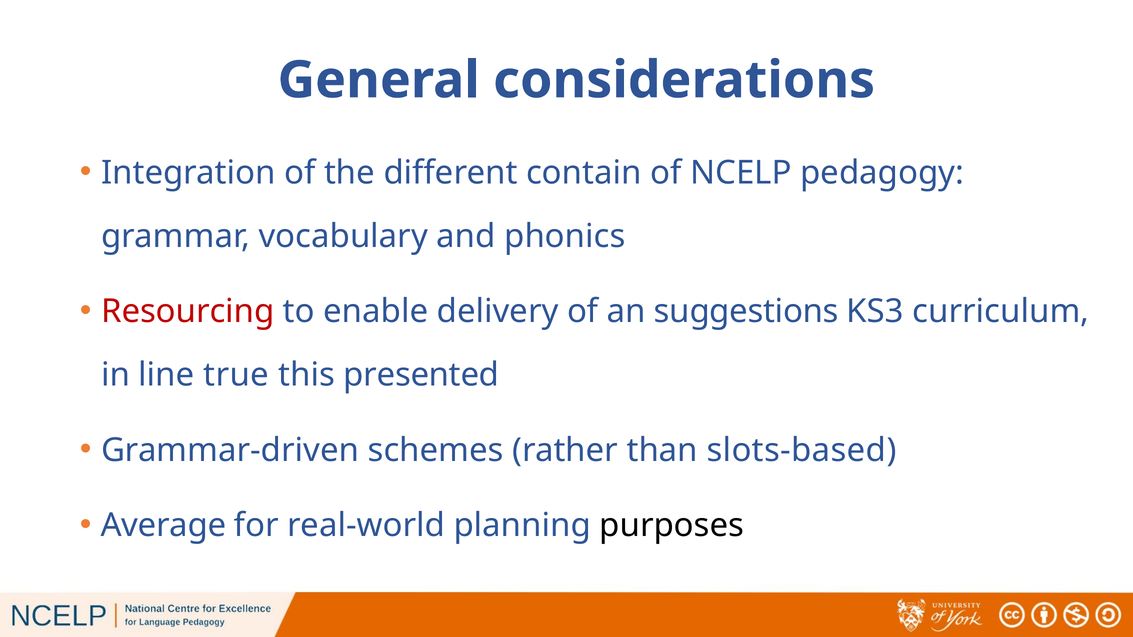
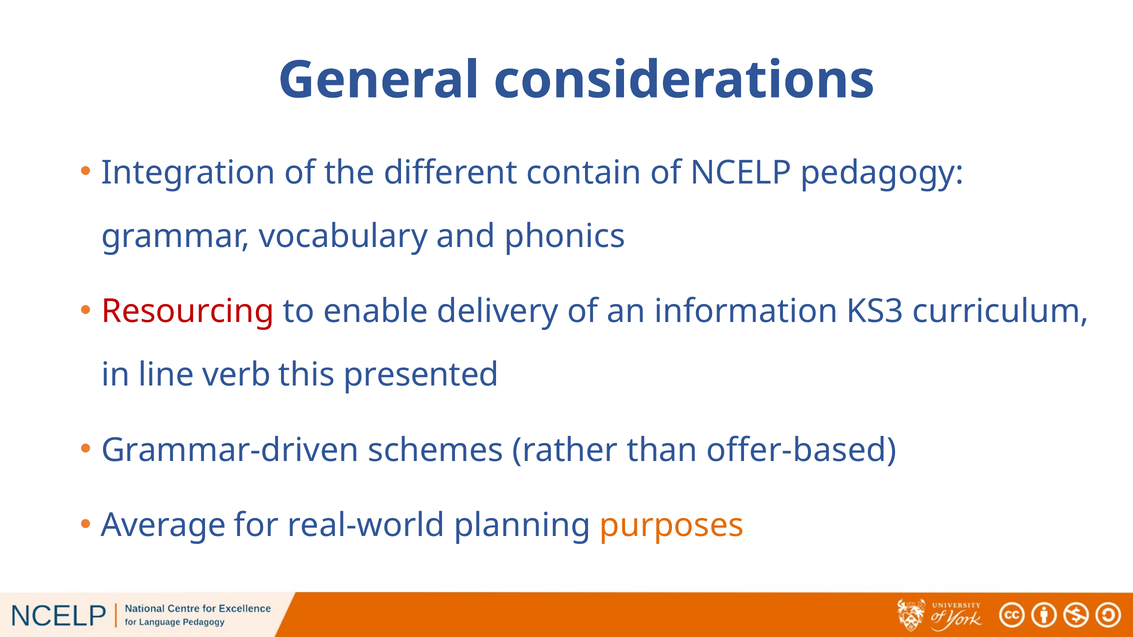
suggestions: suggestions -> information
true: true -> verb
slots-based: slots-based -> offer-based
purposes colour: black -> orange
